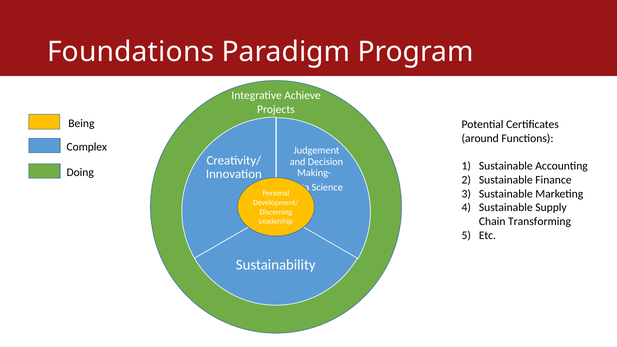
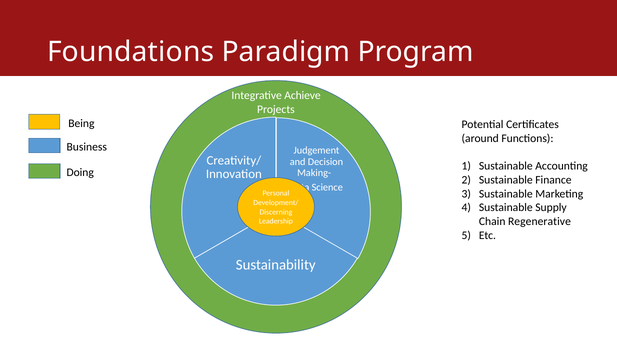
Complex: Complex -> Business
Transforming: Transforming -> Regenerative
